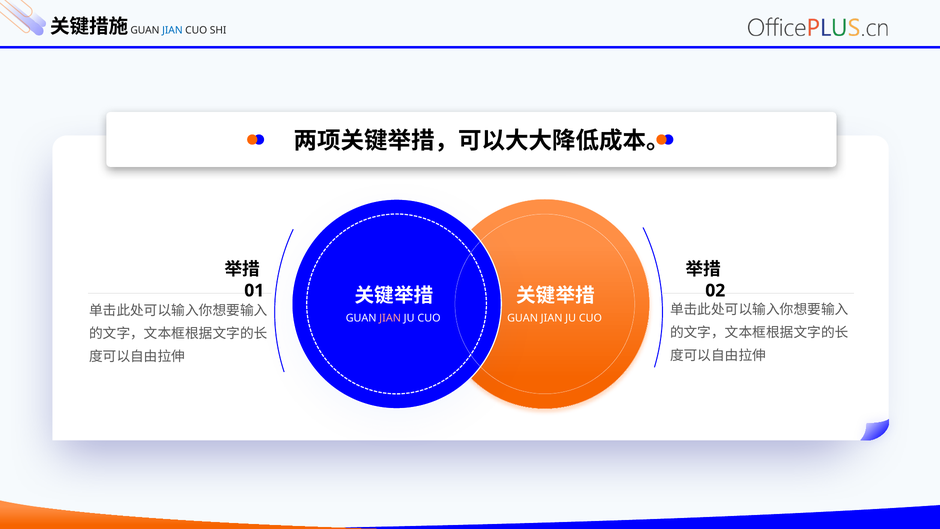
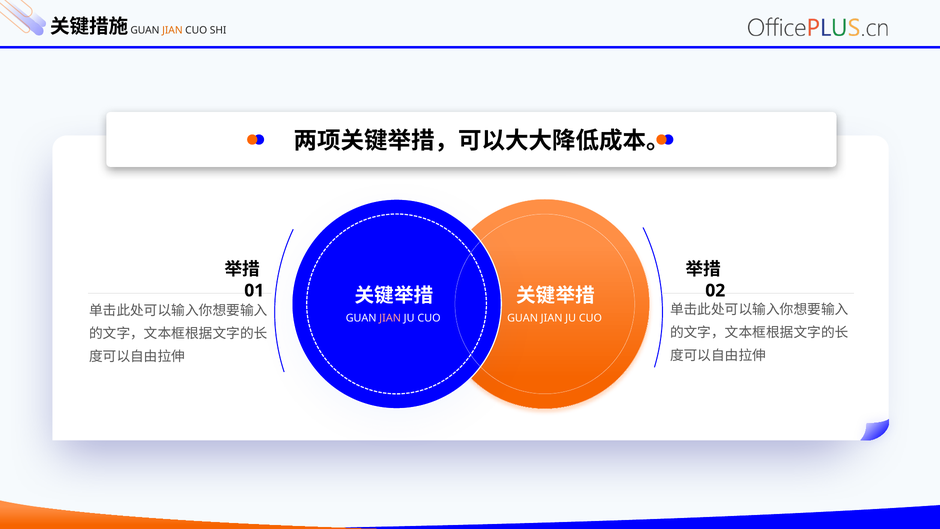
JIAN at (172, 30) colour: blue -> orange
